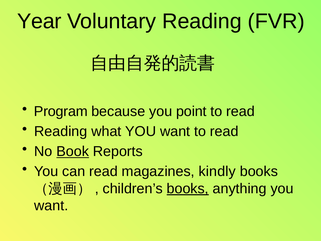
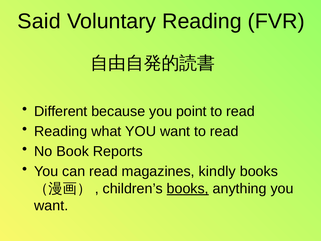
Year: Year -> Said
Program: Program -> Different
Book underline: present -> none
